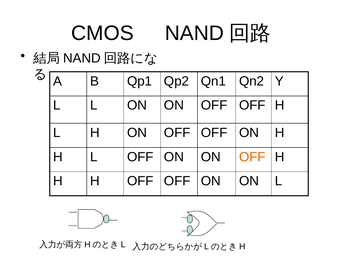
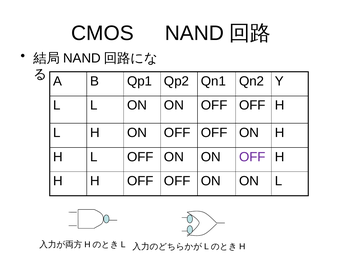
OFF at (252, 157) colour: orange -> purple
